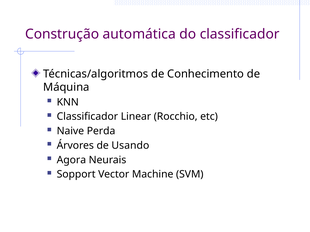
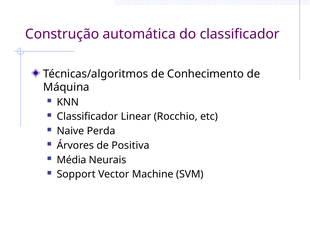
Usando: Usando -> Positiva
Agora: Agora -> Média
